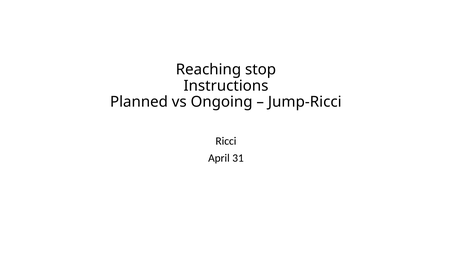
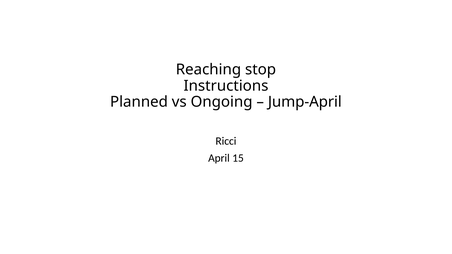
Jump-Ricci: Jump-Ricci -> Jump-April
31: 31 -> 15
